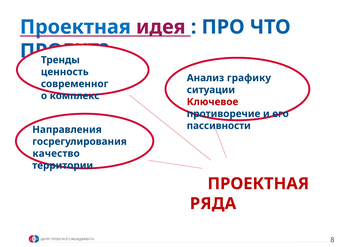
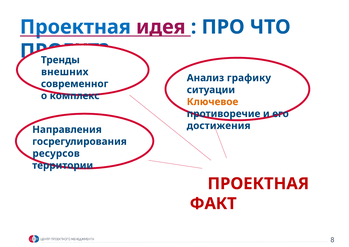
ценность: ценность -> внешних
Ключевое colour: red -> orange
пассивности: пассивности -> достижения
качество: качество -> ресурсов
РЯДА: РЯДА -> ФАКТ
